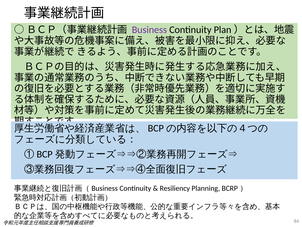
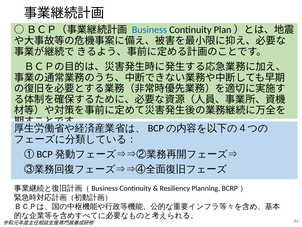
Business colour: purple -> blue
